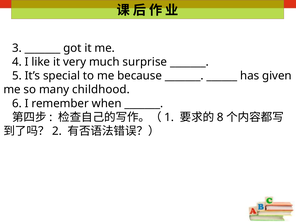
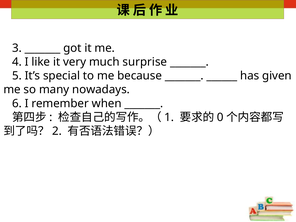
childhood: childhood -> nowadays
8: 8 -> 0
